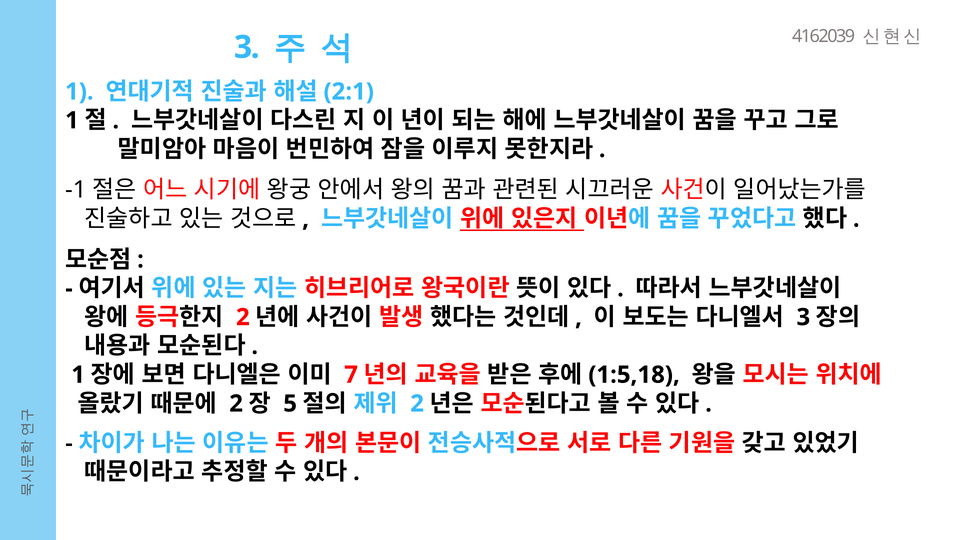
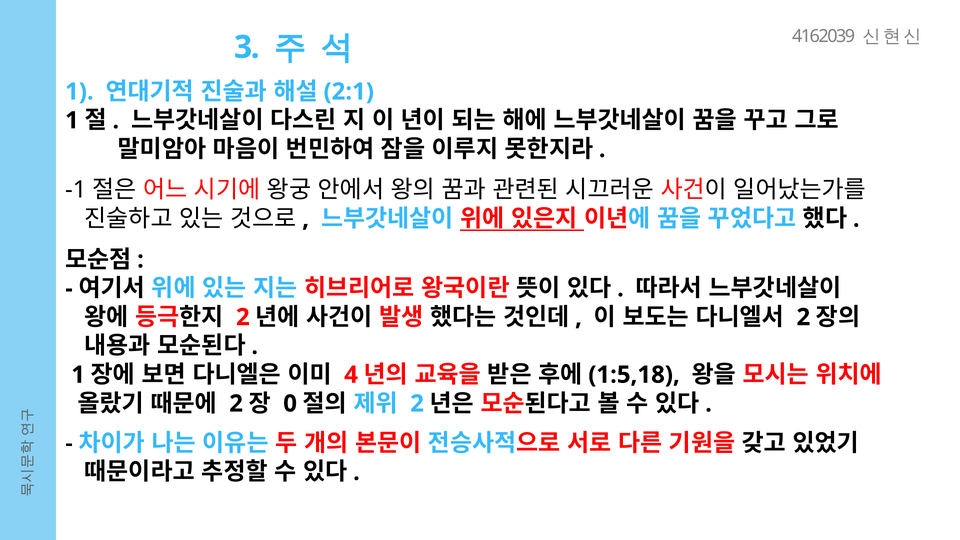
3 at (803, 317): 3 -> 2
7: 7 -> 4
5: 5 -> 0
